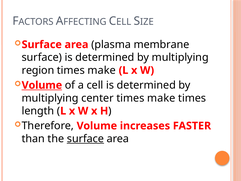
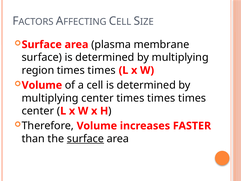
make at (102, 70): make -> times
Volume at (42, 85) underline: present -> none
make at (161, 98): make -> times
length at (38, 111): length -> center
